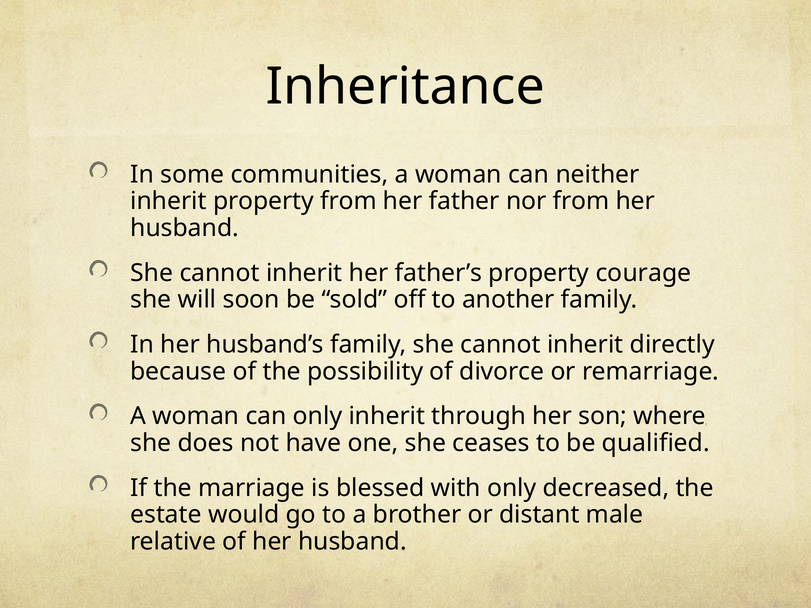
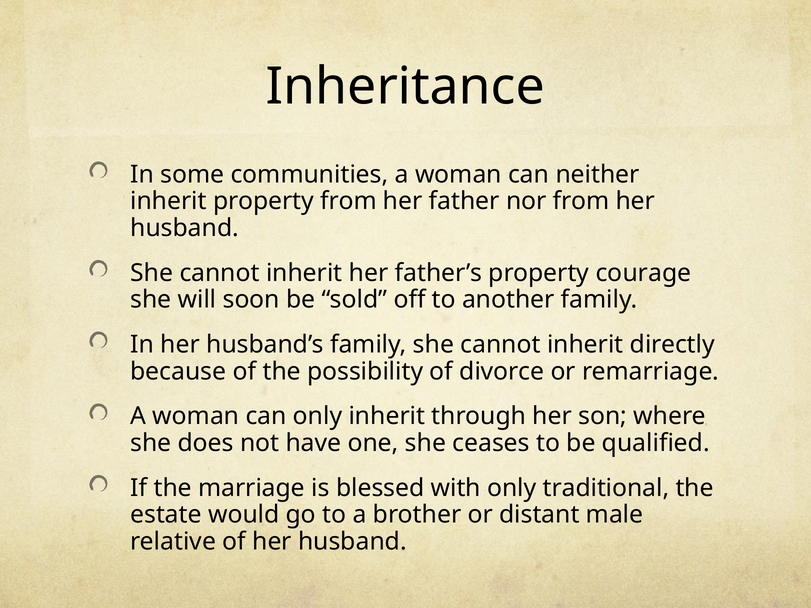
decreased: decreased -> traditional
